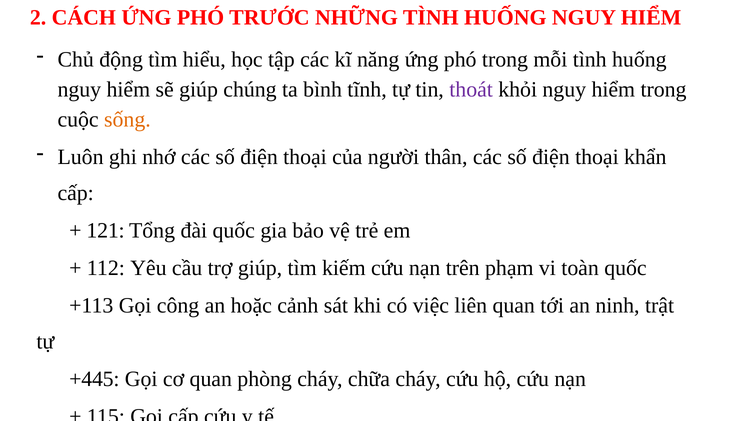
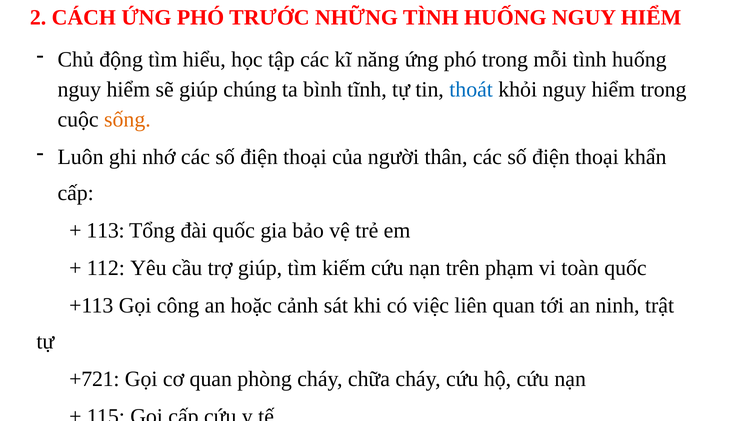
thoát colour: purple -> blue
121: 121 -> 113
+445: +445 -> +721
